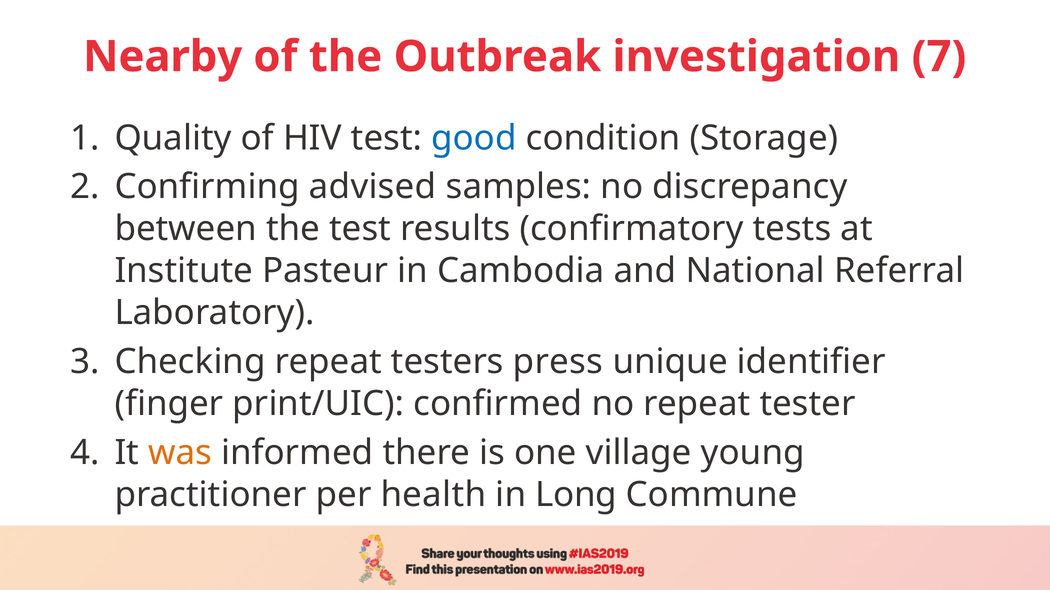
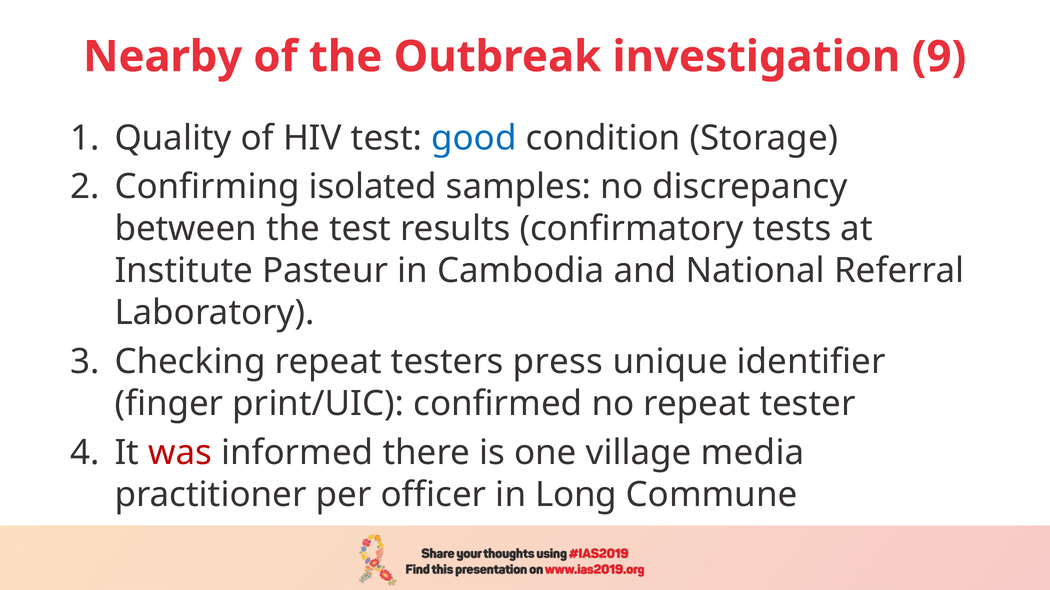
7: 7 -> 9
advised: advised -> isolated
was colour: orange -> red
young: young -> media
health: health -> officer
